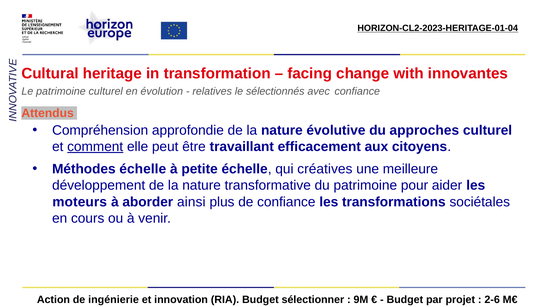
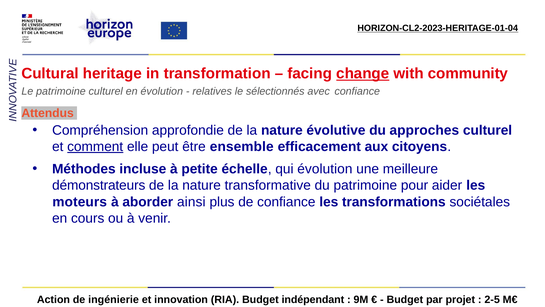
change underline: none -> present
innovantes: innovantes -> community
travaillant: travaillant -> ensemble
Méthodes échelle: échelle -> incluse
qui créatives: créatives -> évolution
développement: développement -> démonstrateurs
sélectionner: sélectionner -> indépendant
2-6: 2-6 -> 2-5
